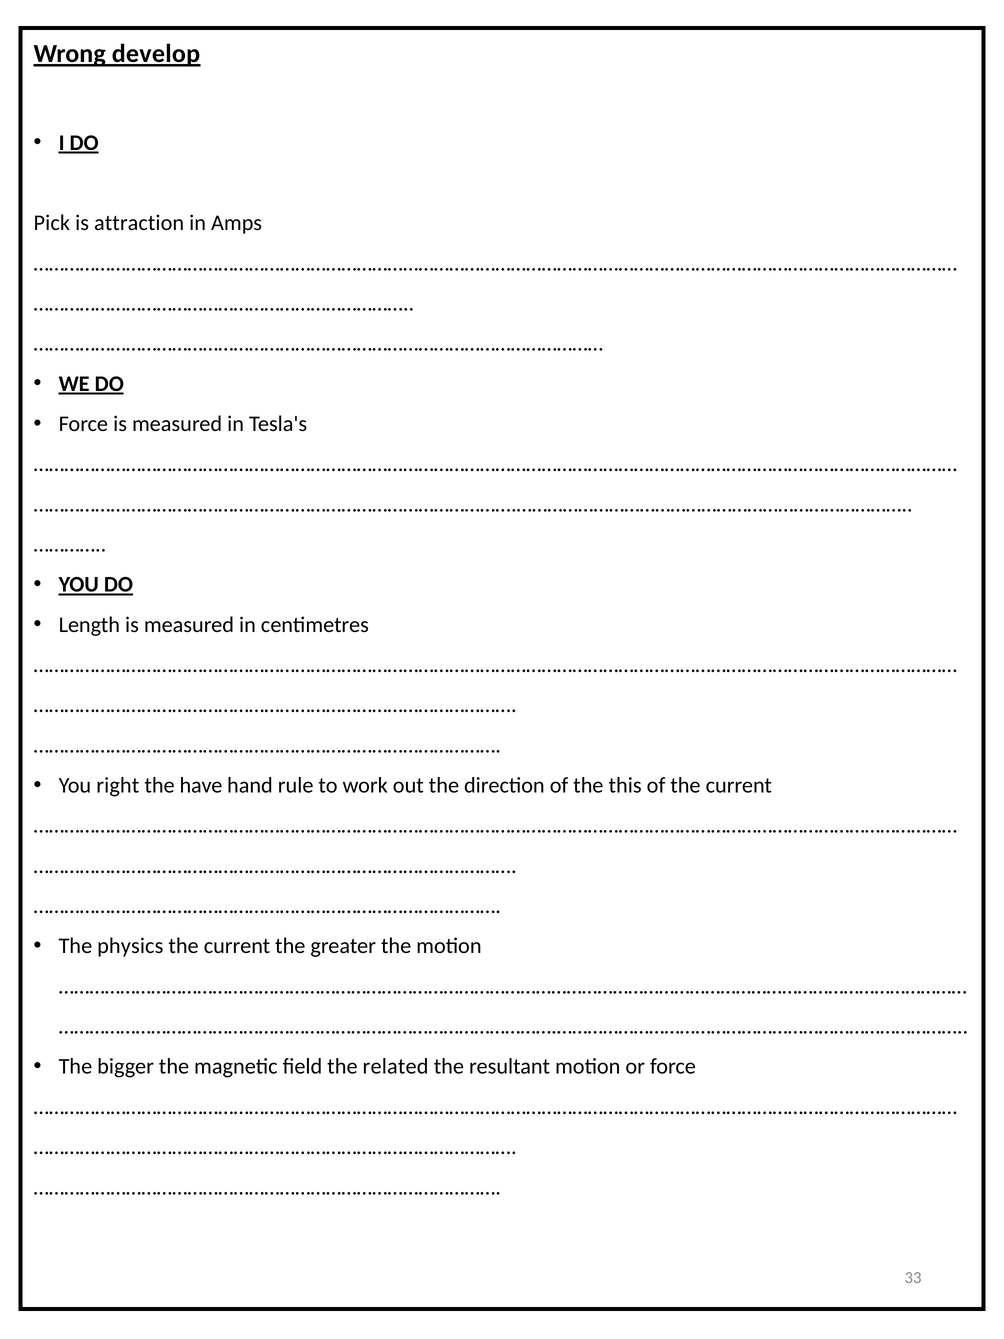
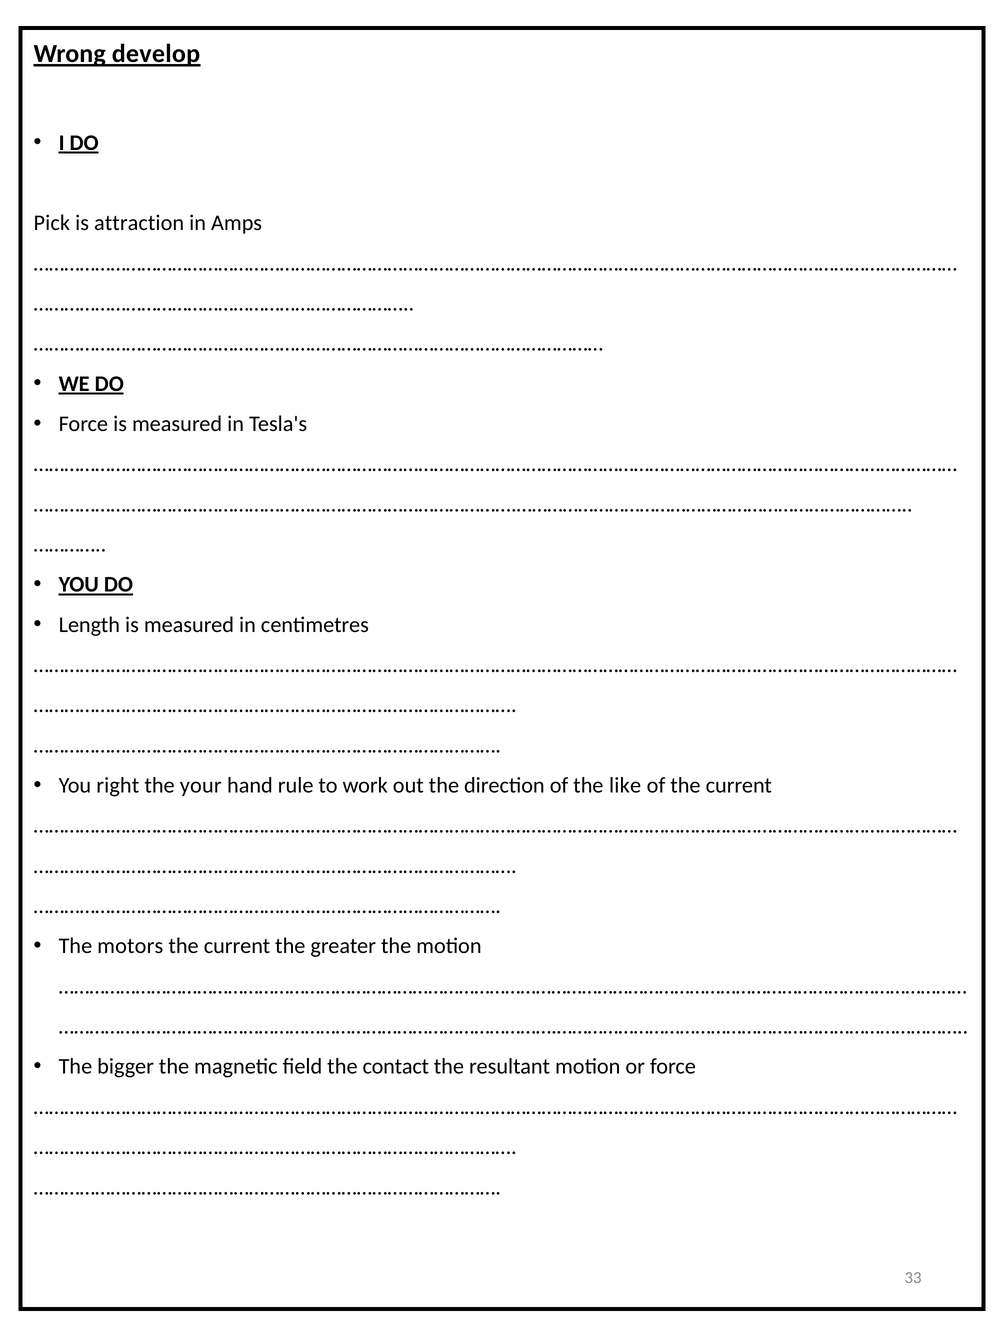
have: have -> your
this: this -> like
physics: physics -> motors
related: related -> contact
